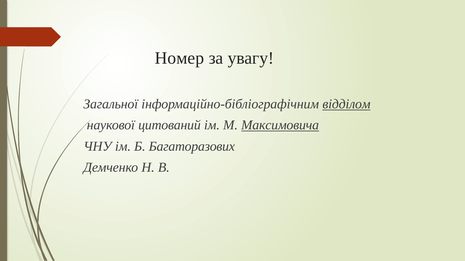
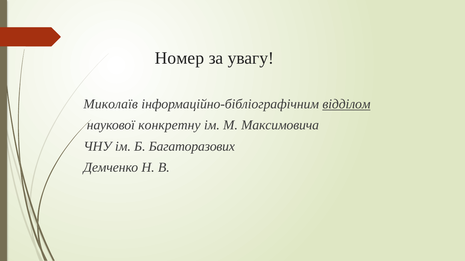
Загальної: Загальної -> Миколаїв
цитований: цитований -> конкретну
Максимовича underline: present -> none
